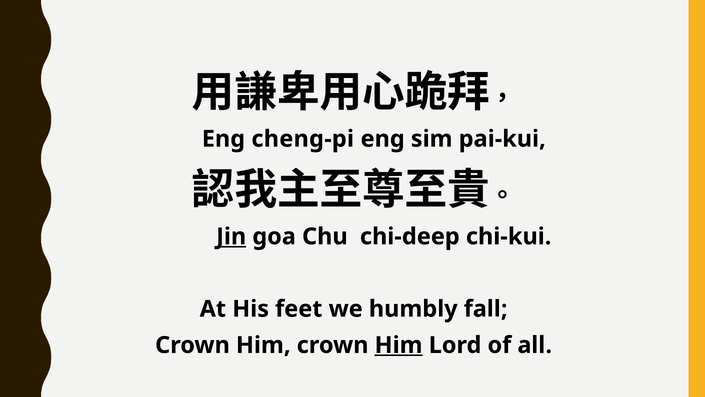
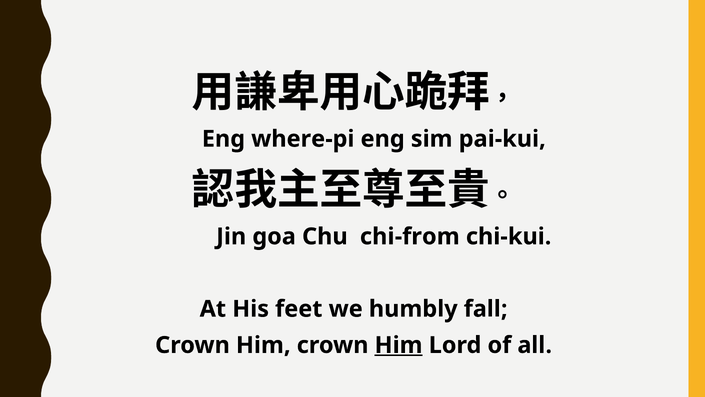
cheng-pi: cheng-pi -> where-pi
Jin underline: present -> none
chi-deep: chi-deep -> chi-from
